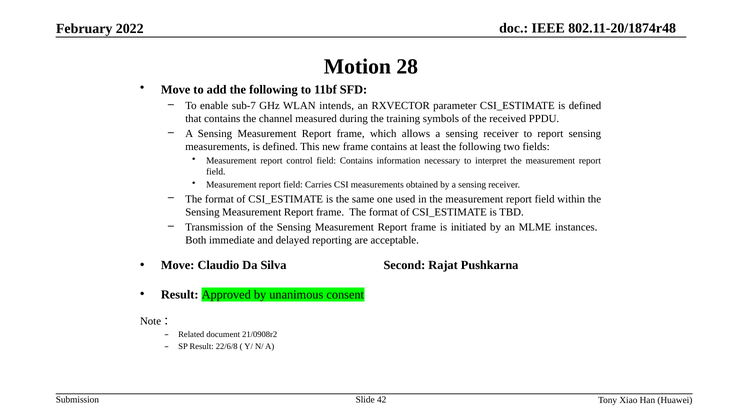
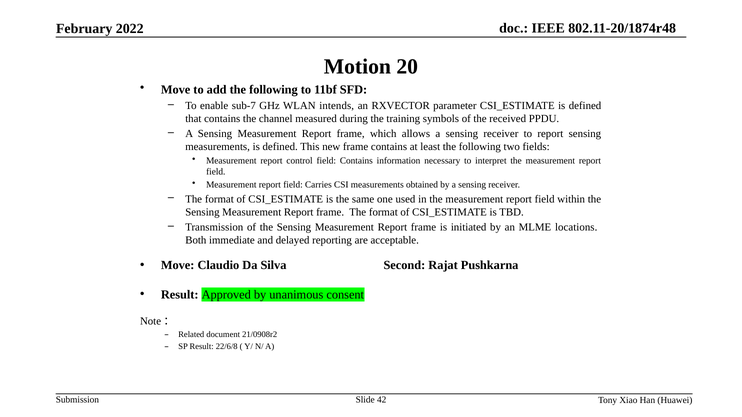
28: 28 -> 20
instances: instances -> locations
